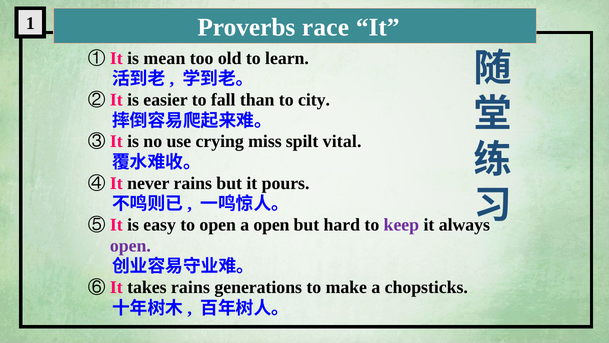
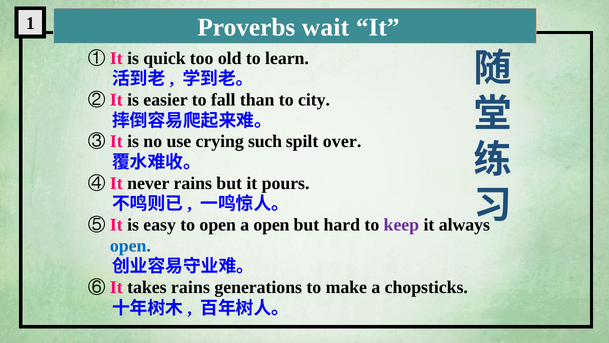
race: race -> wait
mean: mean -> quick
miss: miss -> such
vital: vital -> over
open at (130, 245) colour: purple -> blue
